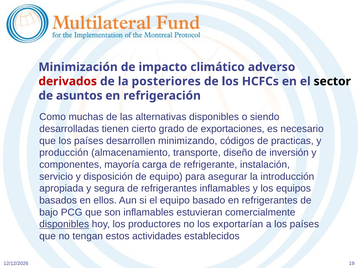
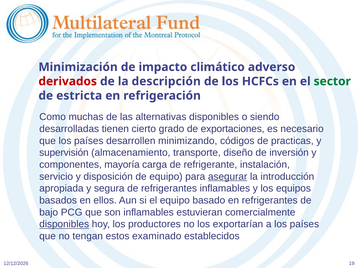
posteriores: posteriores -> descripción
sector colour: black -> green
asuntos: asuntos -> estricta
producción: producción -> supervisión
asegurar underline: none -> present
actividades: actividades -> examinado
